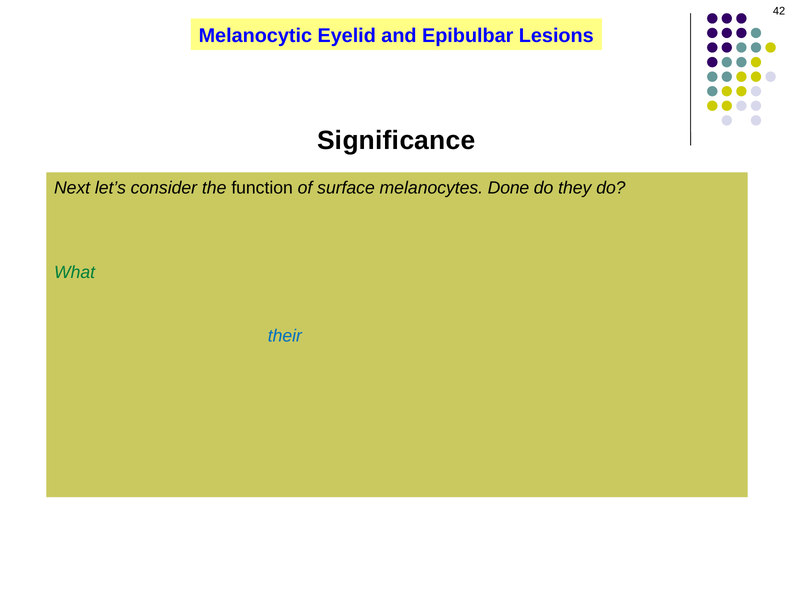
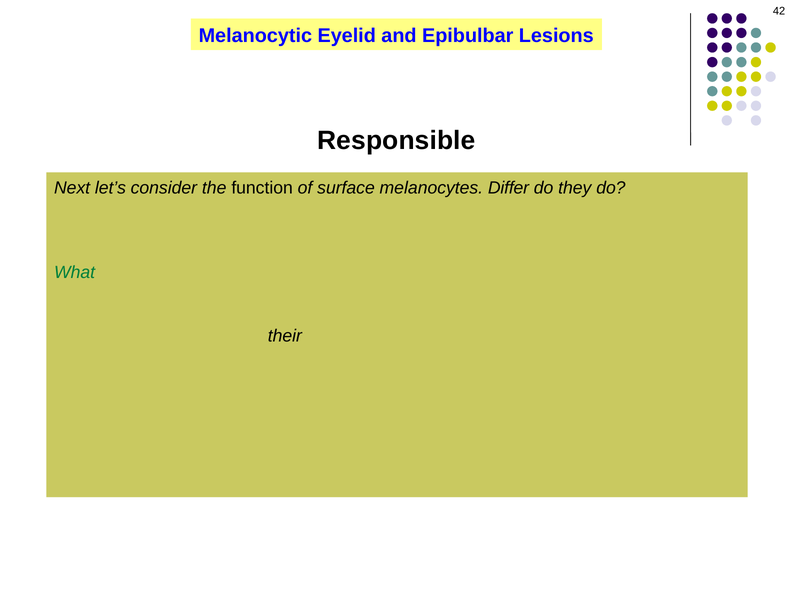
Significance: Significance -> Responsible
Done: Done -> Differ
their at (285, 336) colour: blue -> black
